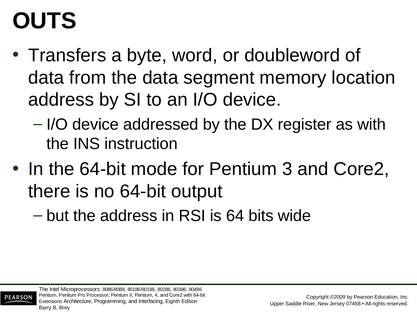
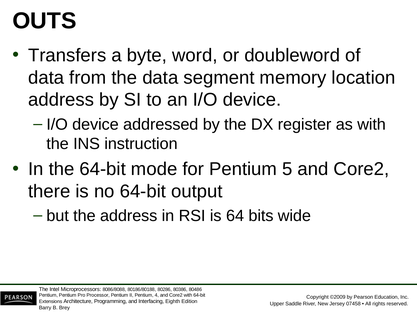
3: 3 -> 5
